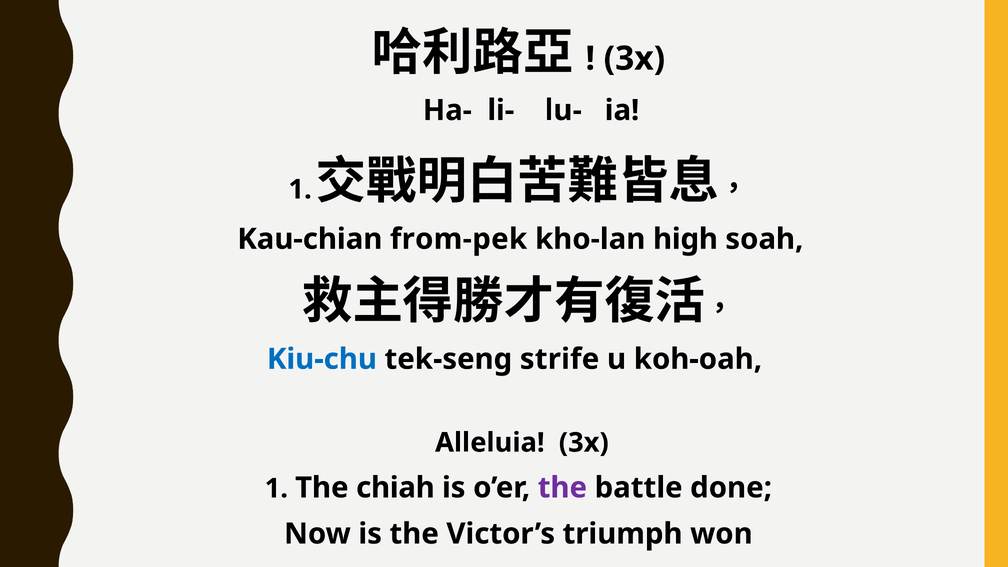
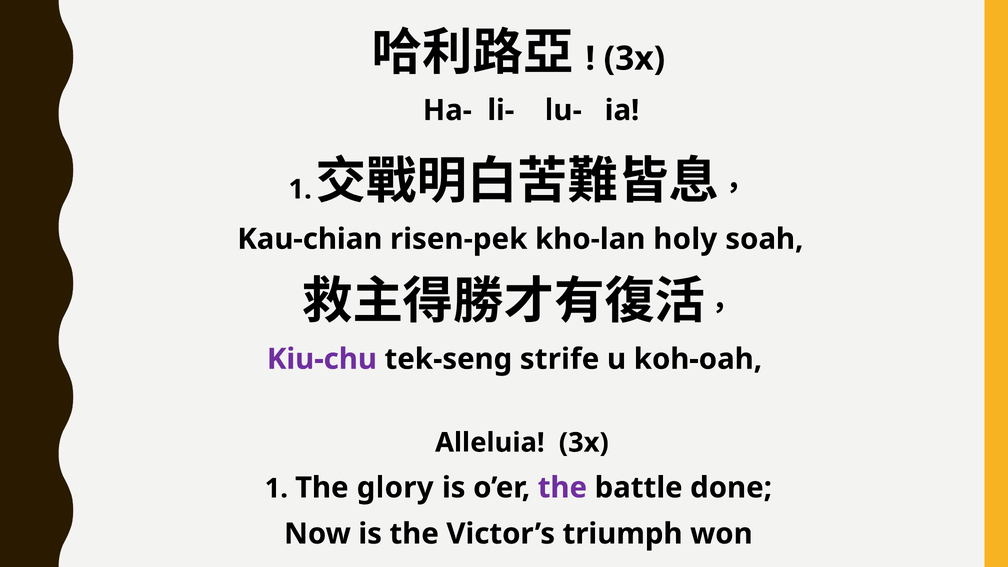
from-pek: from-pek -> risen-pek
high: high -> holy
Kiu-chu colour: blue -> purple
chiah: chiah -> glory
